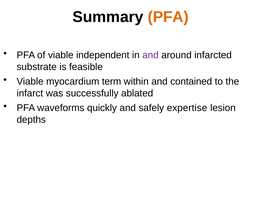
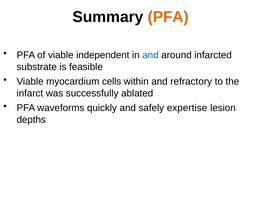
and at (150, 55) colour: purple -> blue
term: term -> cells
contained: contained -> refractory
